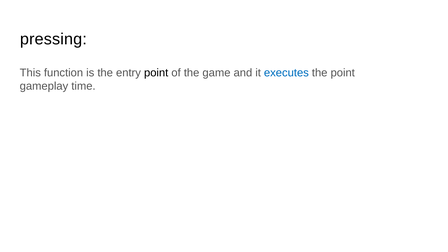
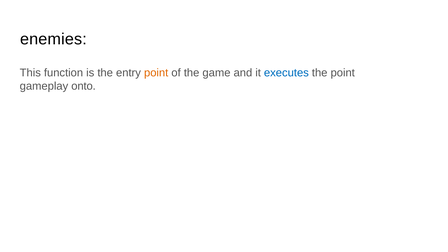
pressing: pressing -> enemies
point at (156, 73) colour: black -> orange
time: time -> onto
